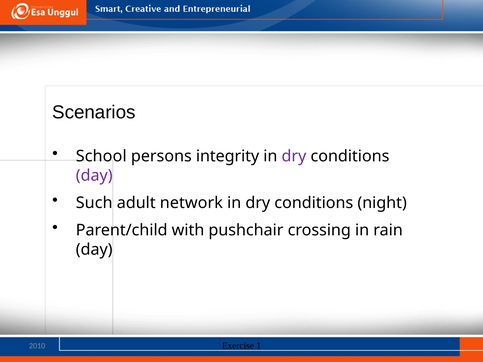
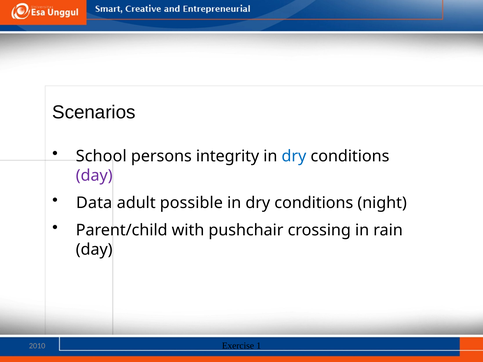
dry at (294, 156) colour: purple -> blue
Such: Such -> Data
network: network -> possible
